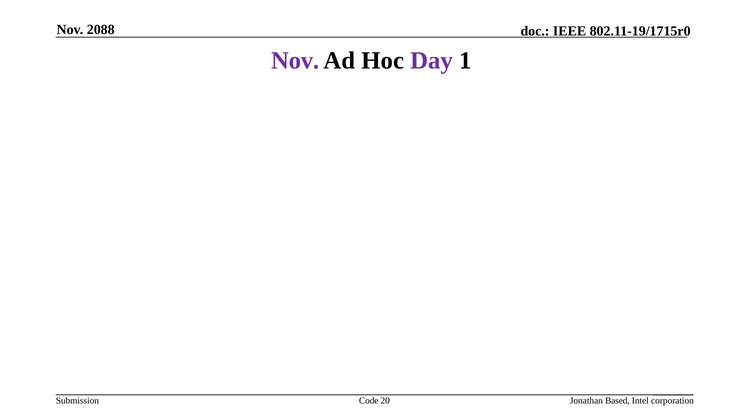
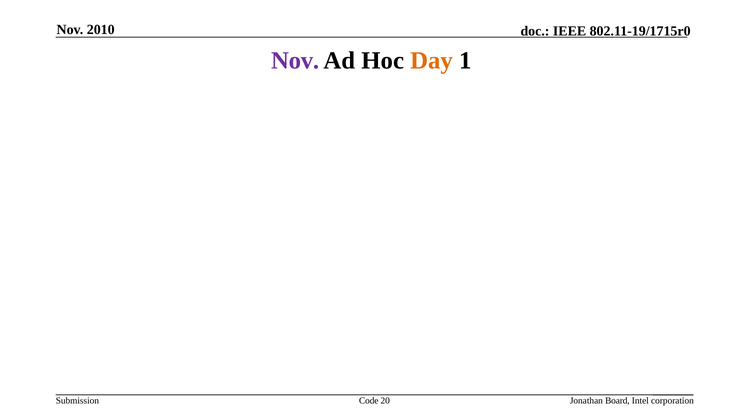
2088: 2088 -> 2010
Day colour: purple -> orange
Based: Based -> Board
